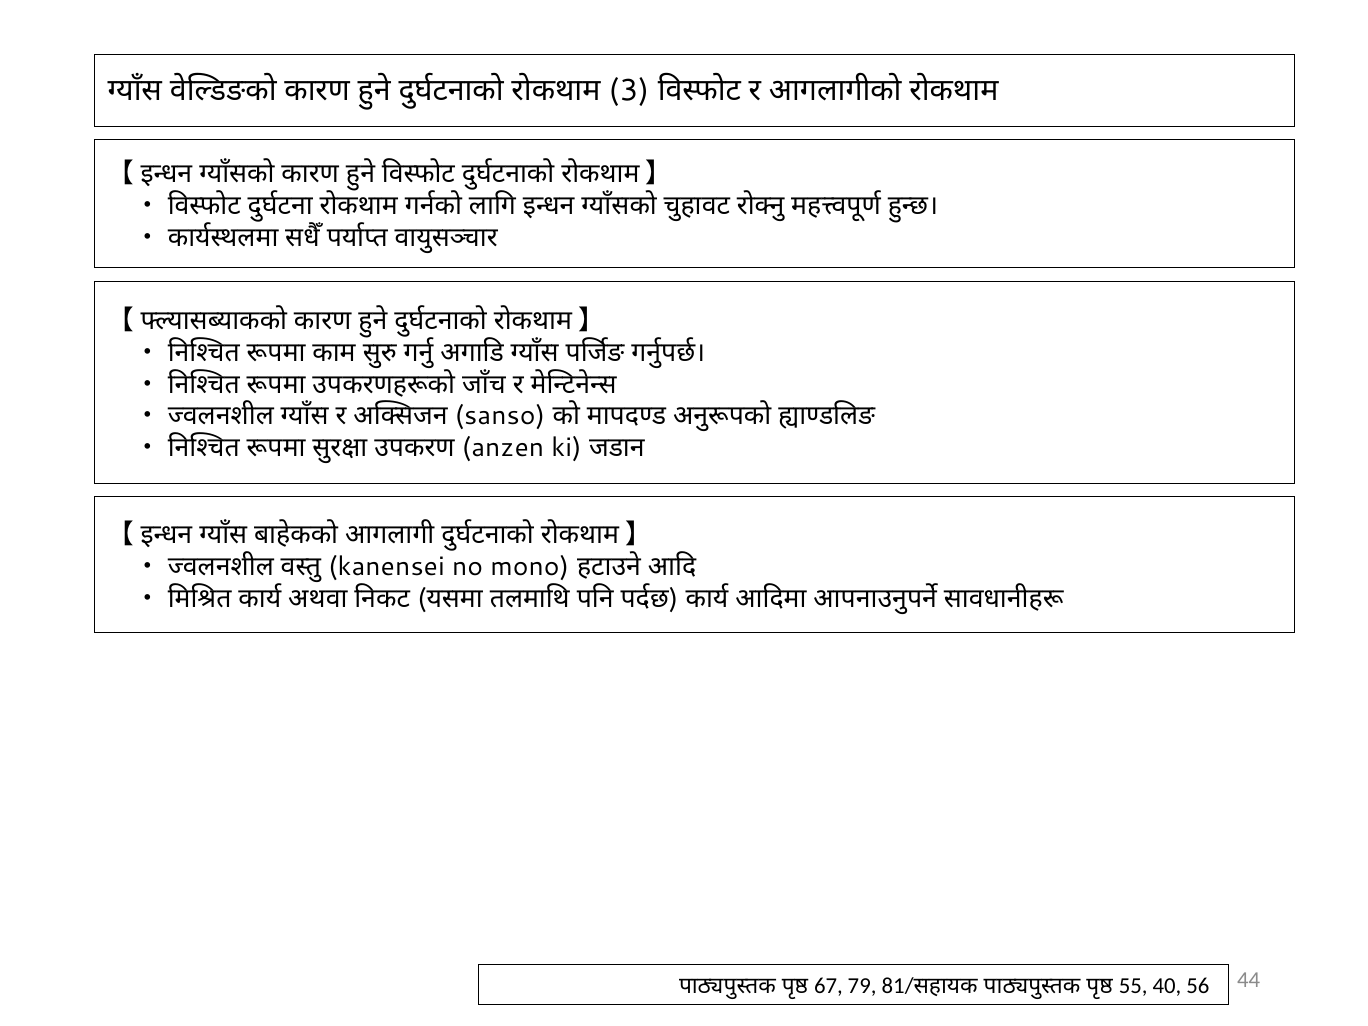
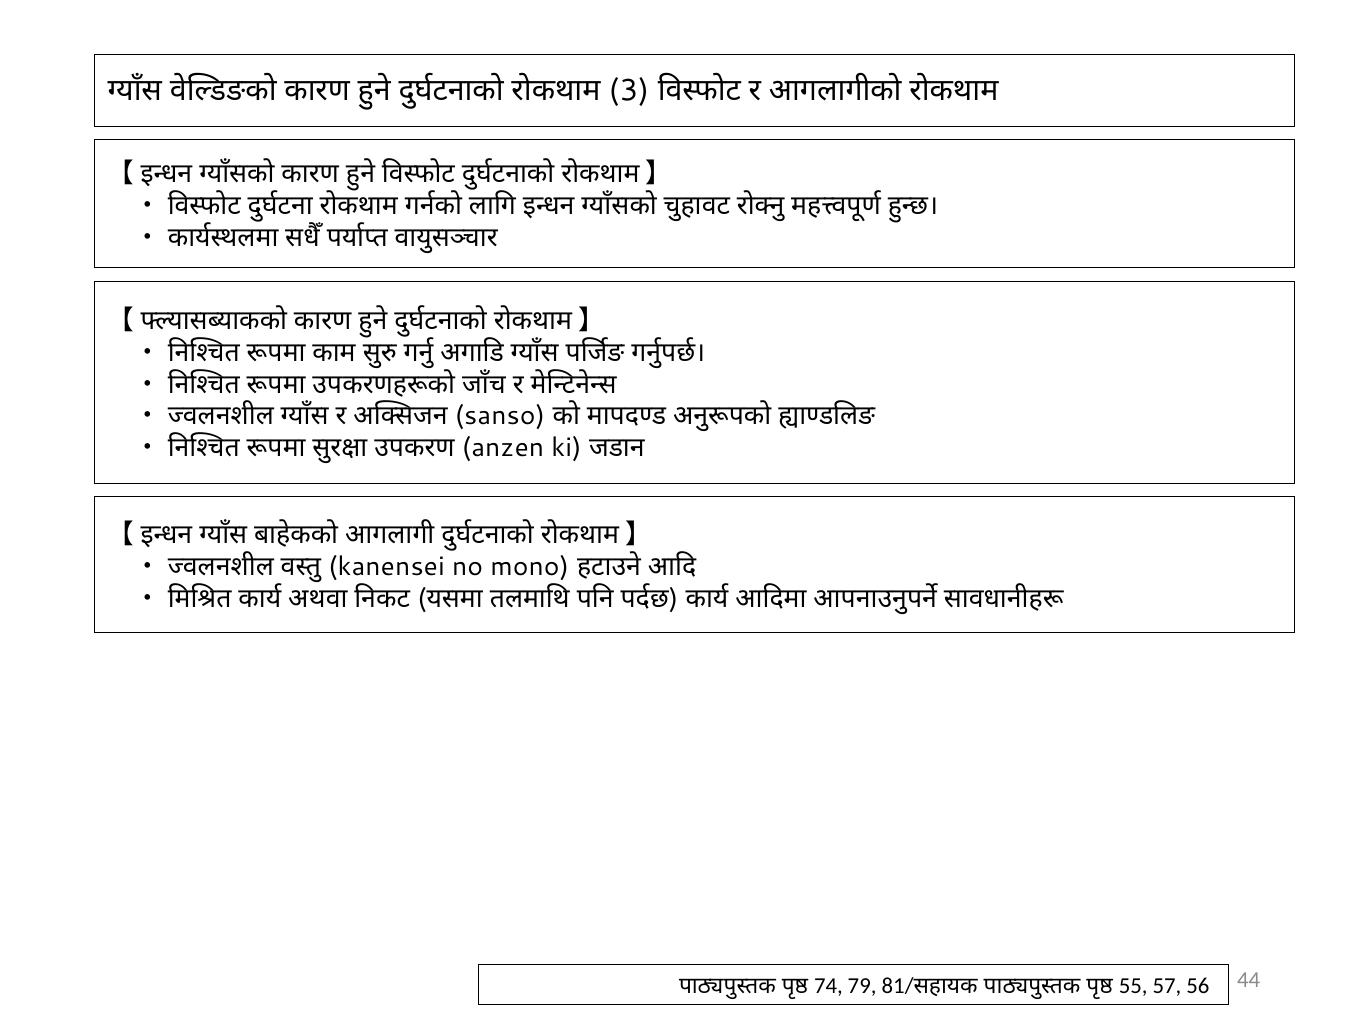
67: 67 -> 74
40: 40 -> 57
